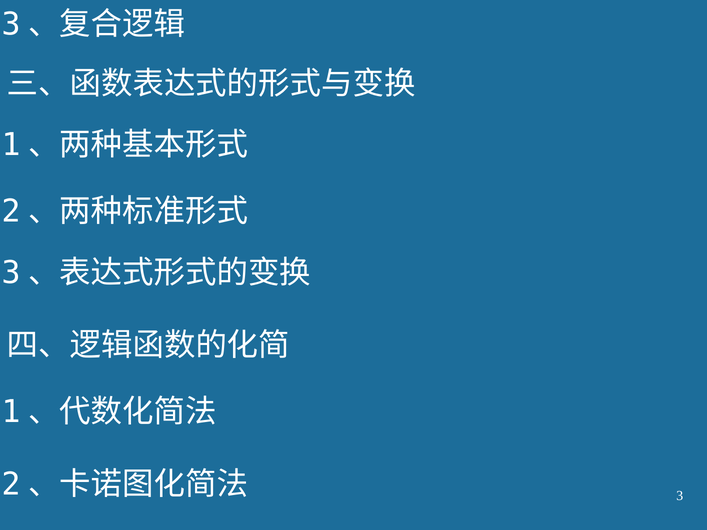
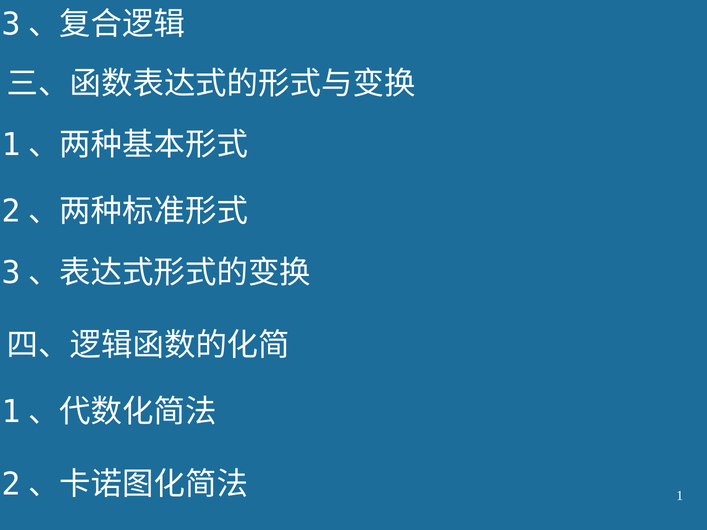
3: 3 -> 1
